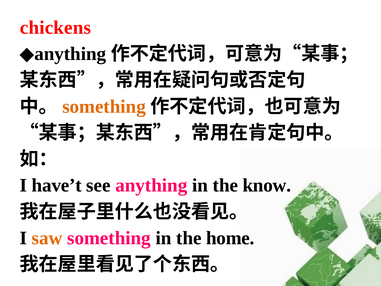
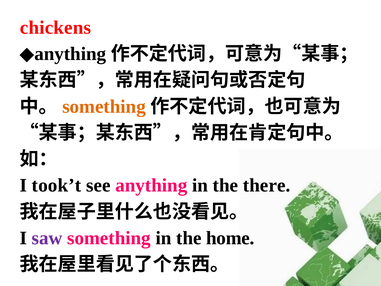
have’t: have’t -> took’t
know: know -> there
saw colour: orange -> purple
